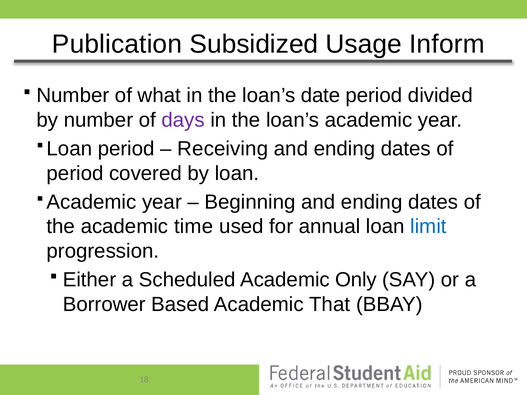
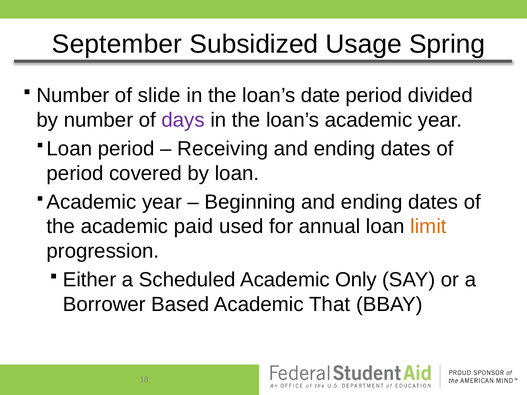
Publication: Publication -> September
Inform: Inform -> Spring
what: what -> slide
time: time -> paid
limit colour: blue -> orange
